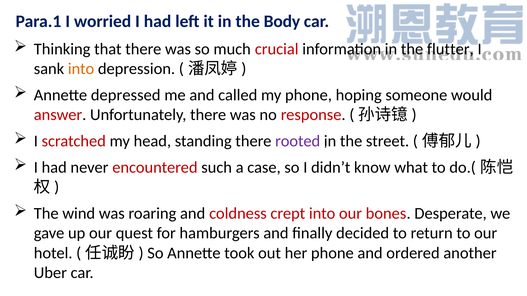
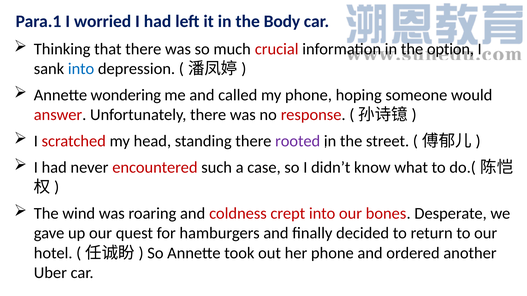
flutter: flutter -> option
into at (81, 69) colour: orange -> blue
depressed: depressed -> wondering
